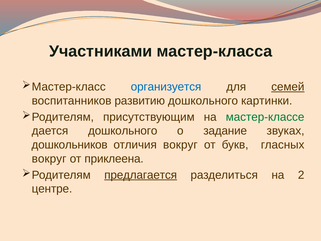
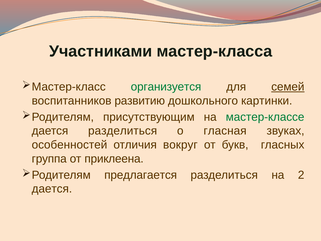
организуется colour: blue -> green
дается дошкольного: дошкольного -> разделиться
задание: задание -> гласная
дошкольников: дошкольников -> особенностей
вокруг at (49, 159): вокруг -> группа
предлагается underline: present -> none
центре at (52, 189): центре -> дается
